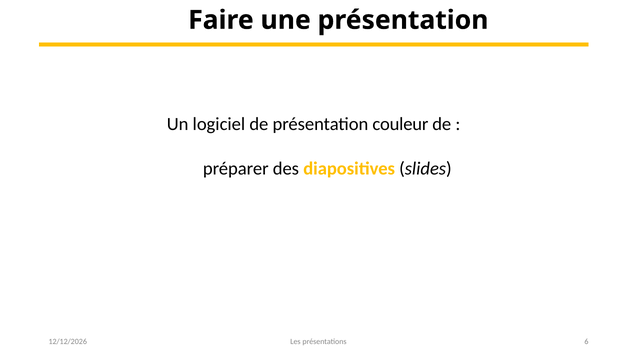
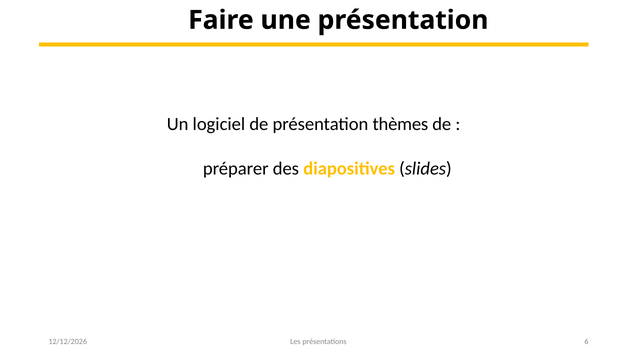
couleur: couleur -> thèmes
